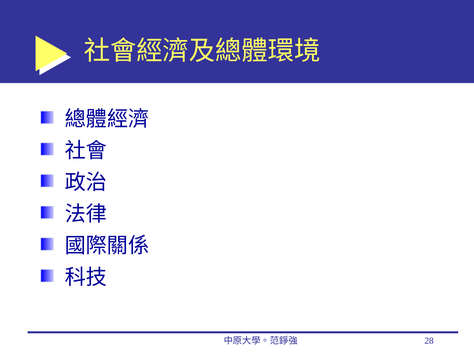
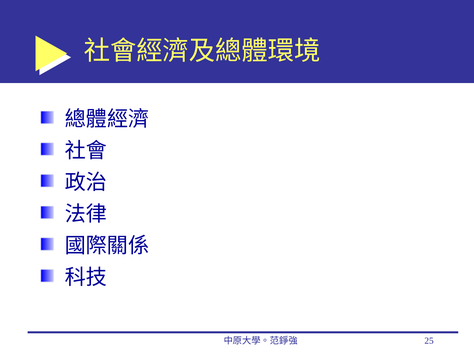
28: 28 -> 25
